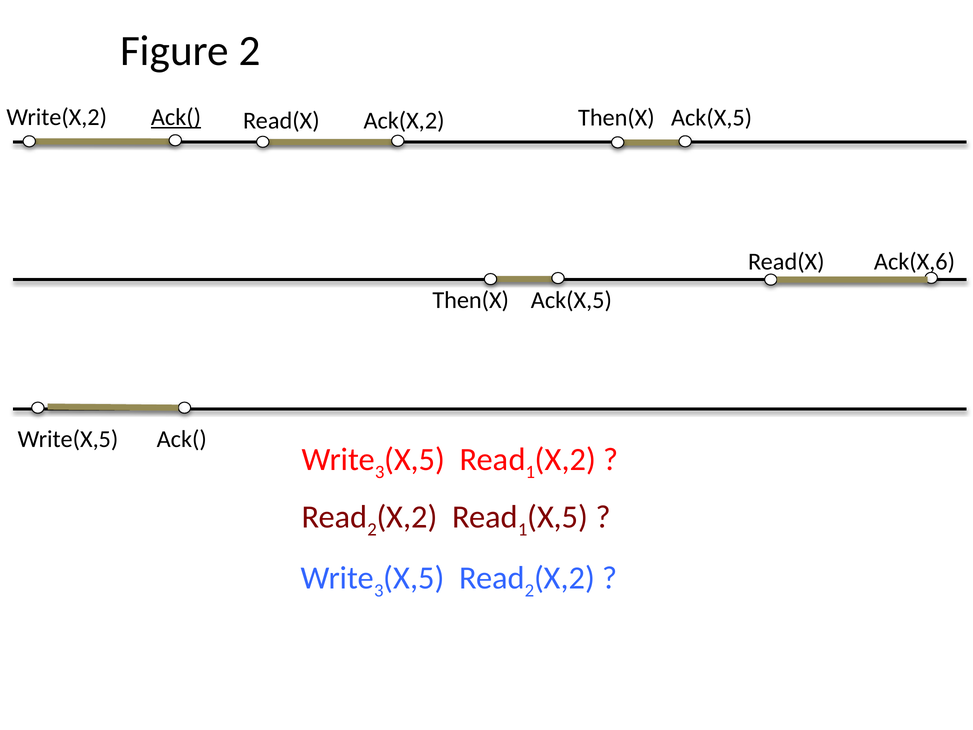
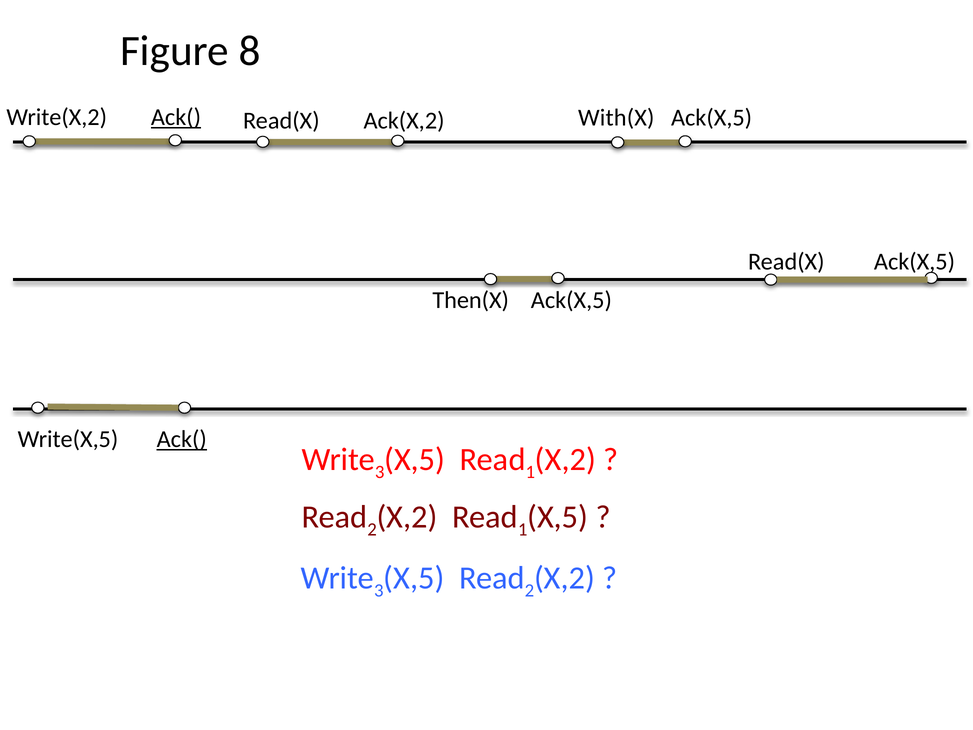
Figure 2: 2 -> 8
Ack(X,2 Then(X: Then(X -> With(X
Read(X Ack(X,6: Ack(X,6 -> Ack(X,5
Ack( at (182, 439) underline: none -> present
